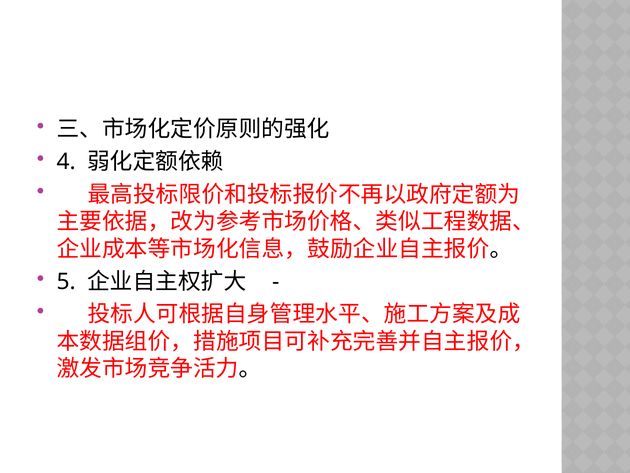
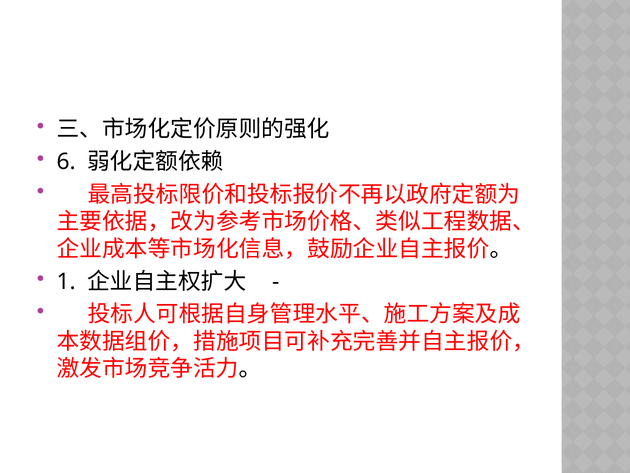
4: 4 -> 6
5: 5 -> 1
